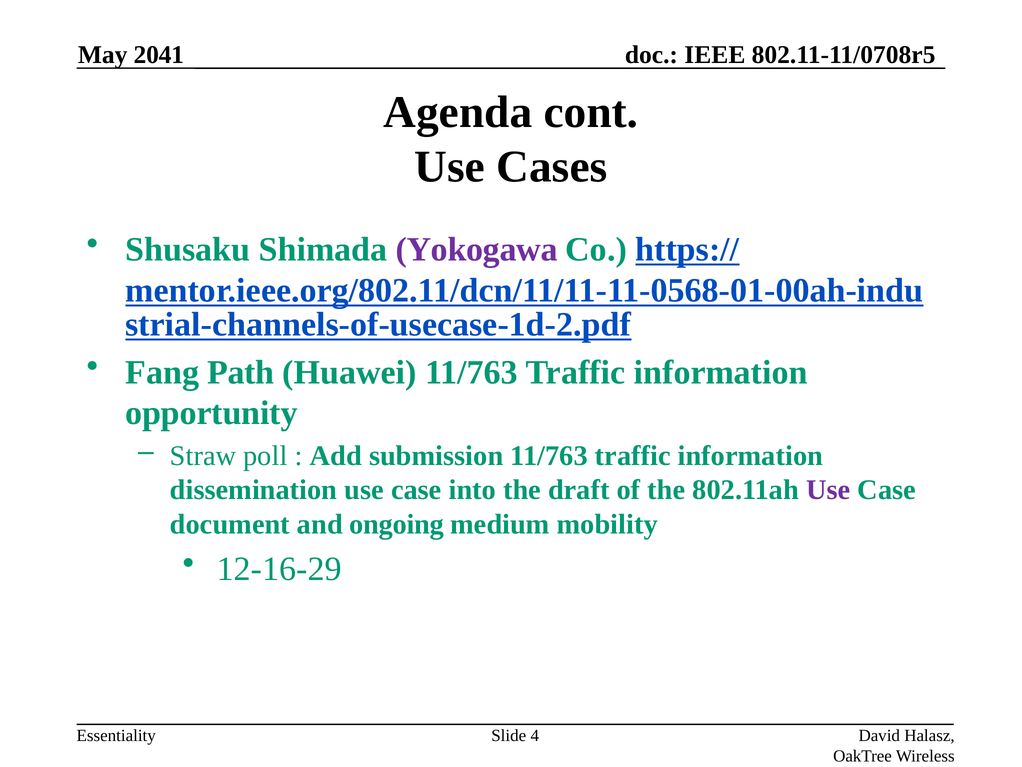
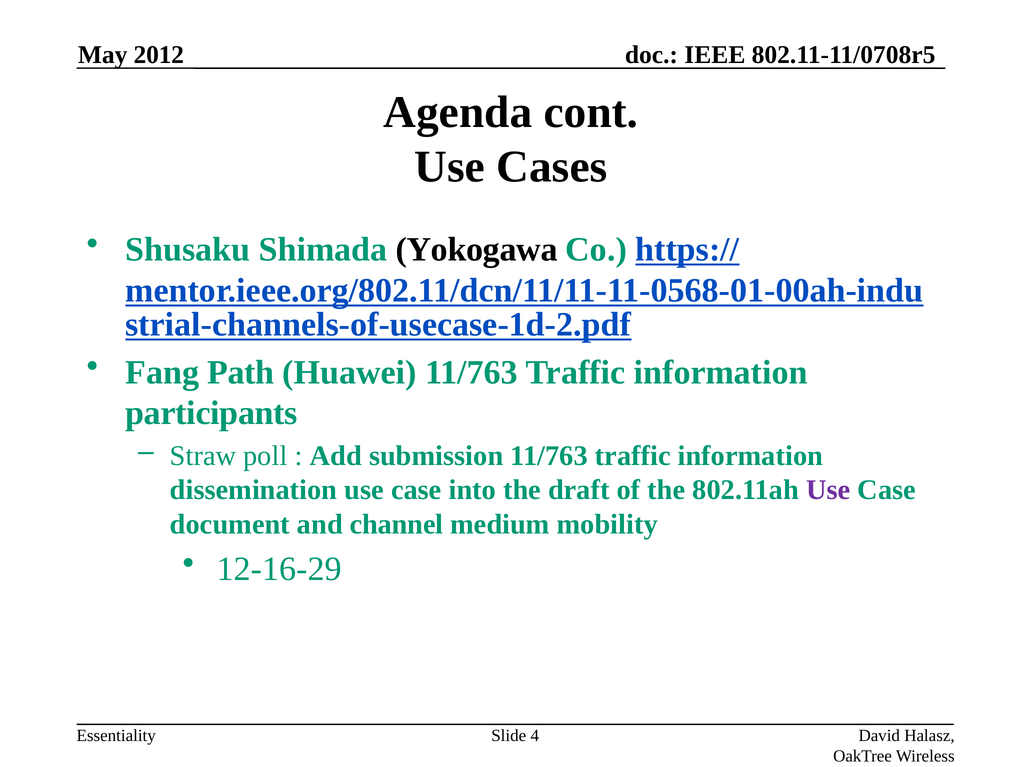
2041: 2041 -> 2012
Yokogawa colour: purple -> black
opportunity: opportunity -> participants
ongoing: ongoing -> channel
